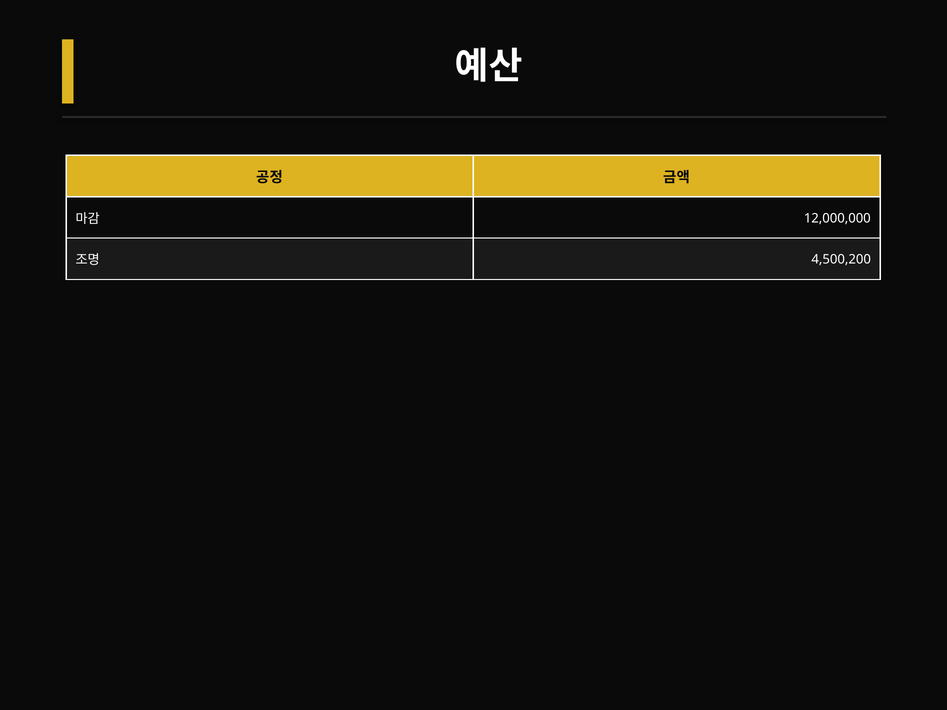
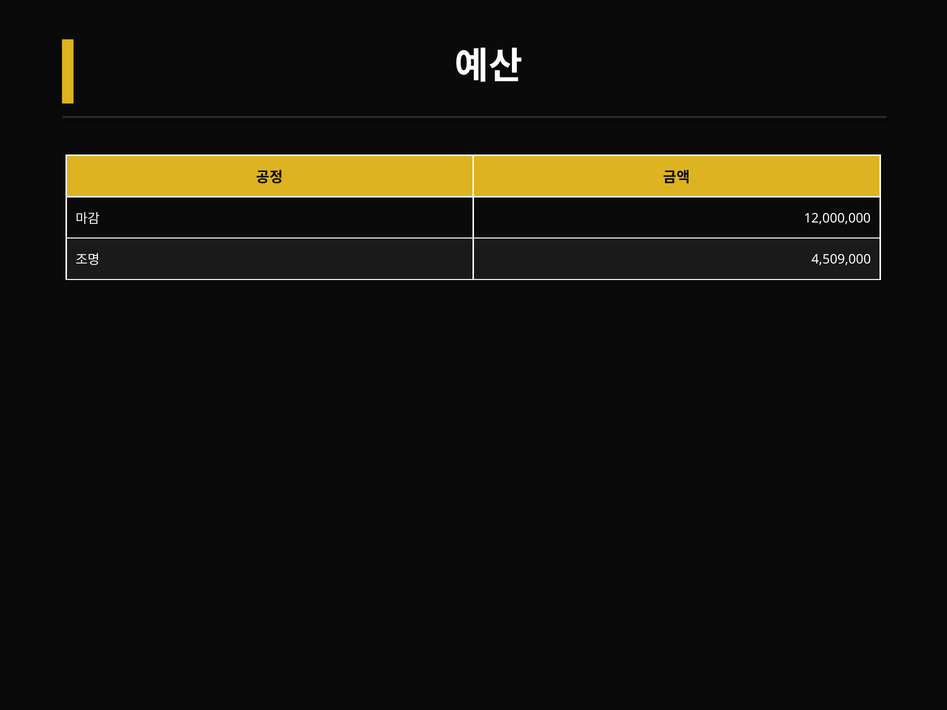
4,500,200: 4,500,200 -> 4,509,000
